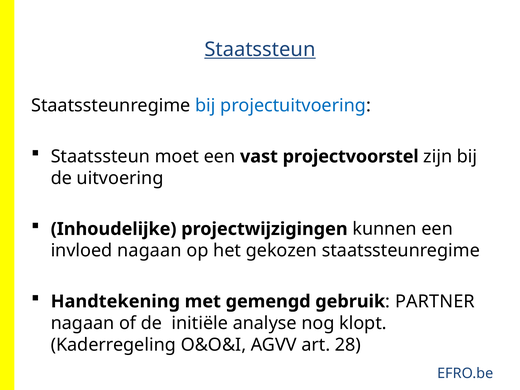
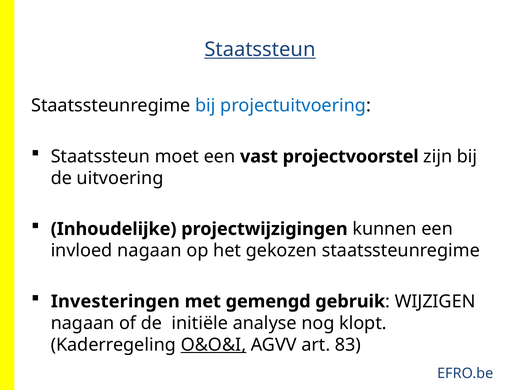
Handtekening: Handtekening -> Investeringen
PARTNER: PARTNER -> WIJZIGEN
O&O&I underline: none -> present
28: 28 -> 83
